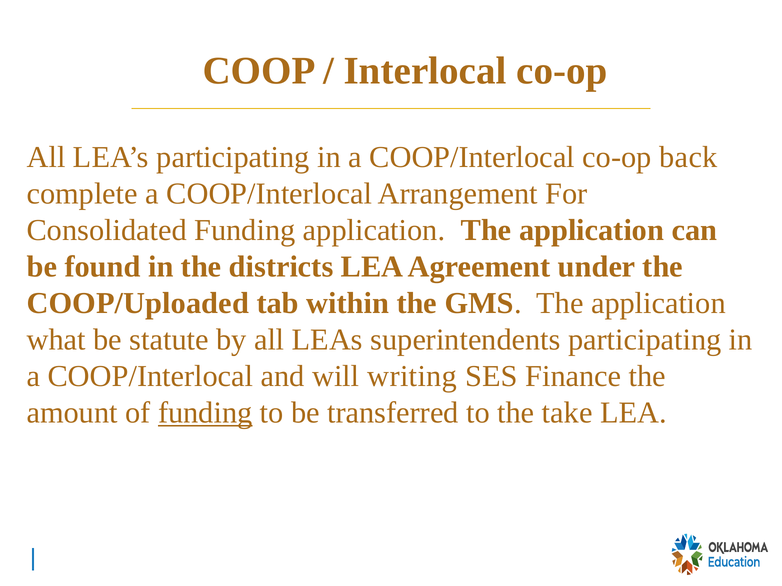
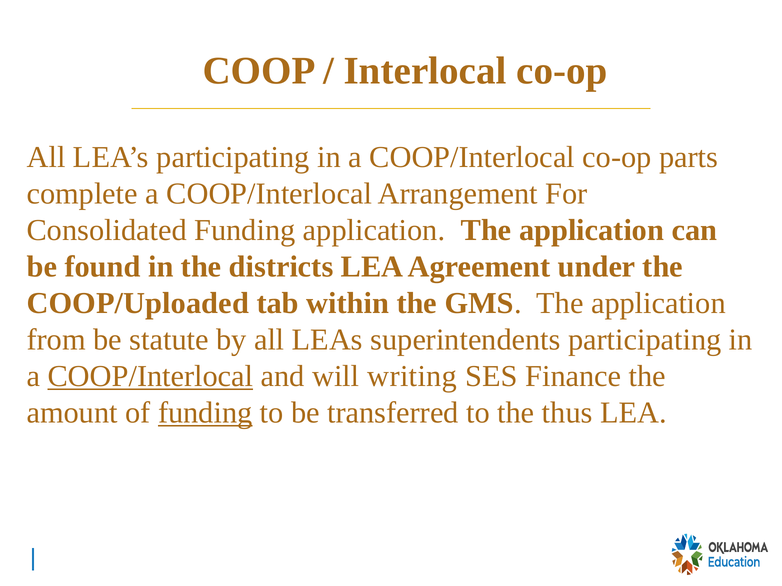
back: back -> parts
what: what -> from
COOP/Interlocal at (150, 376) underline: none -> present
take: take -> thus
